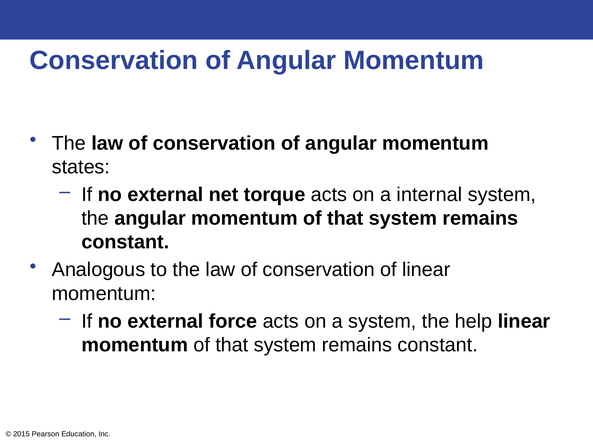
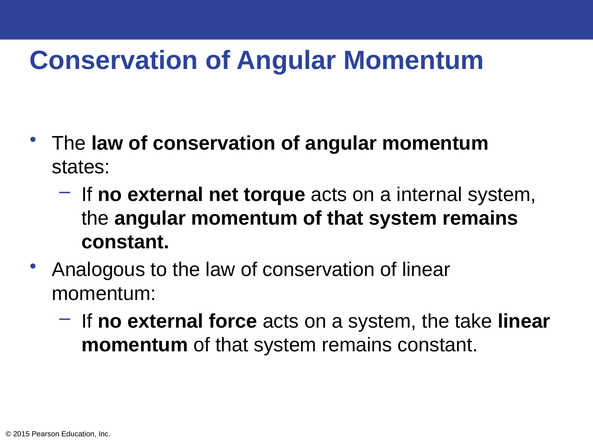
help: help -> take
